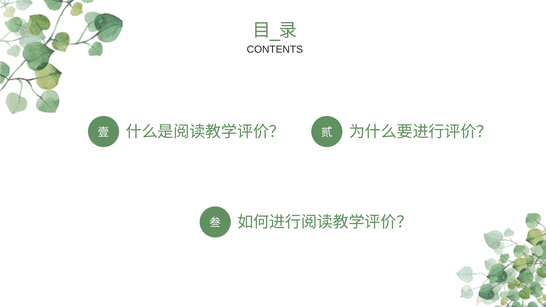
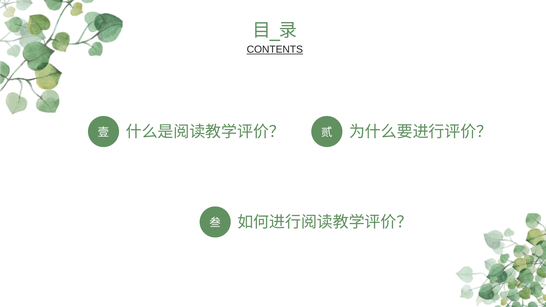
CONTENTS underline: none -> present
